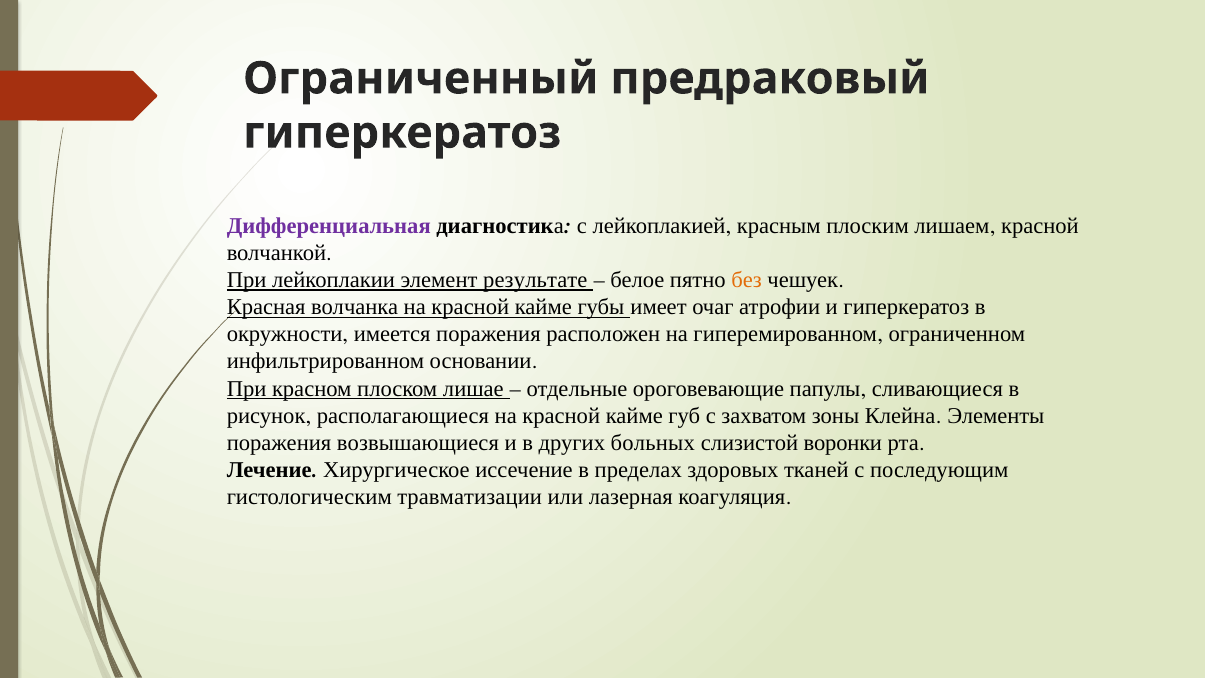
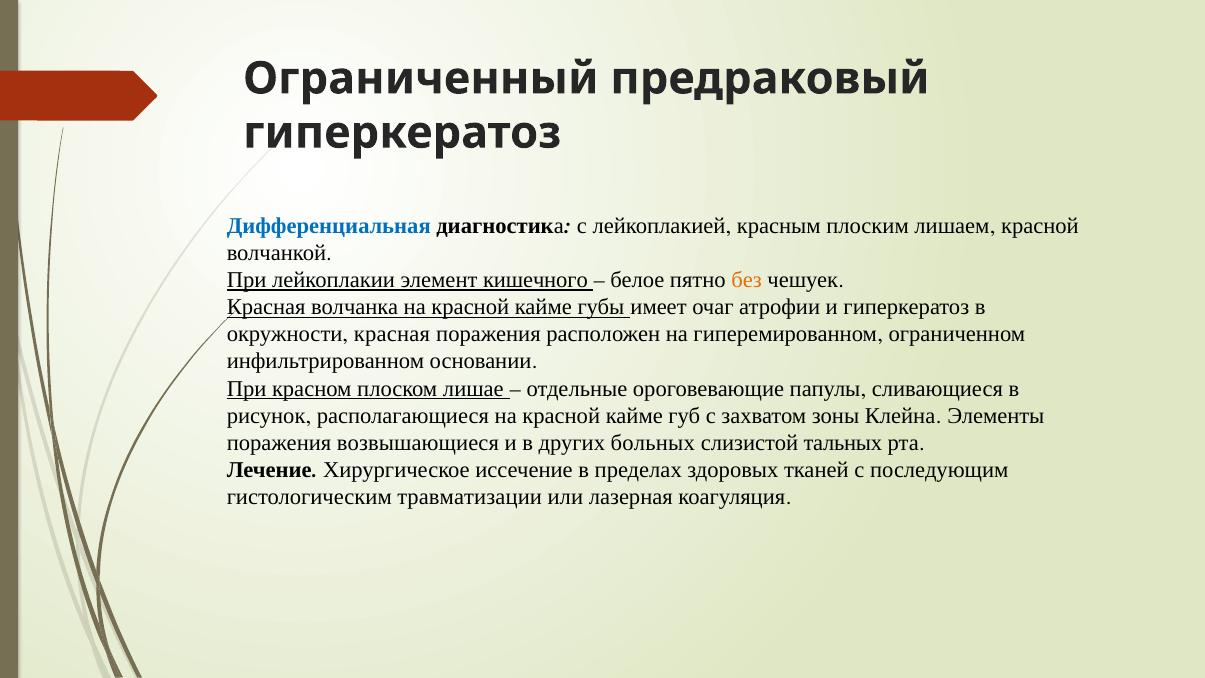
Дифференциальная colour: purple -> blue
результате: результате -> кишечного
окружности имеется: имеется -> красная
воронки: воронки -> тальных
